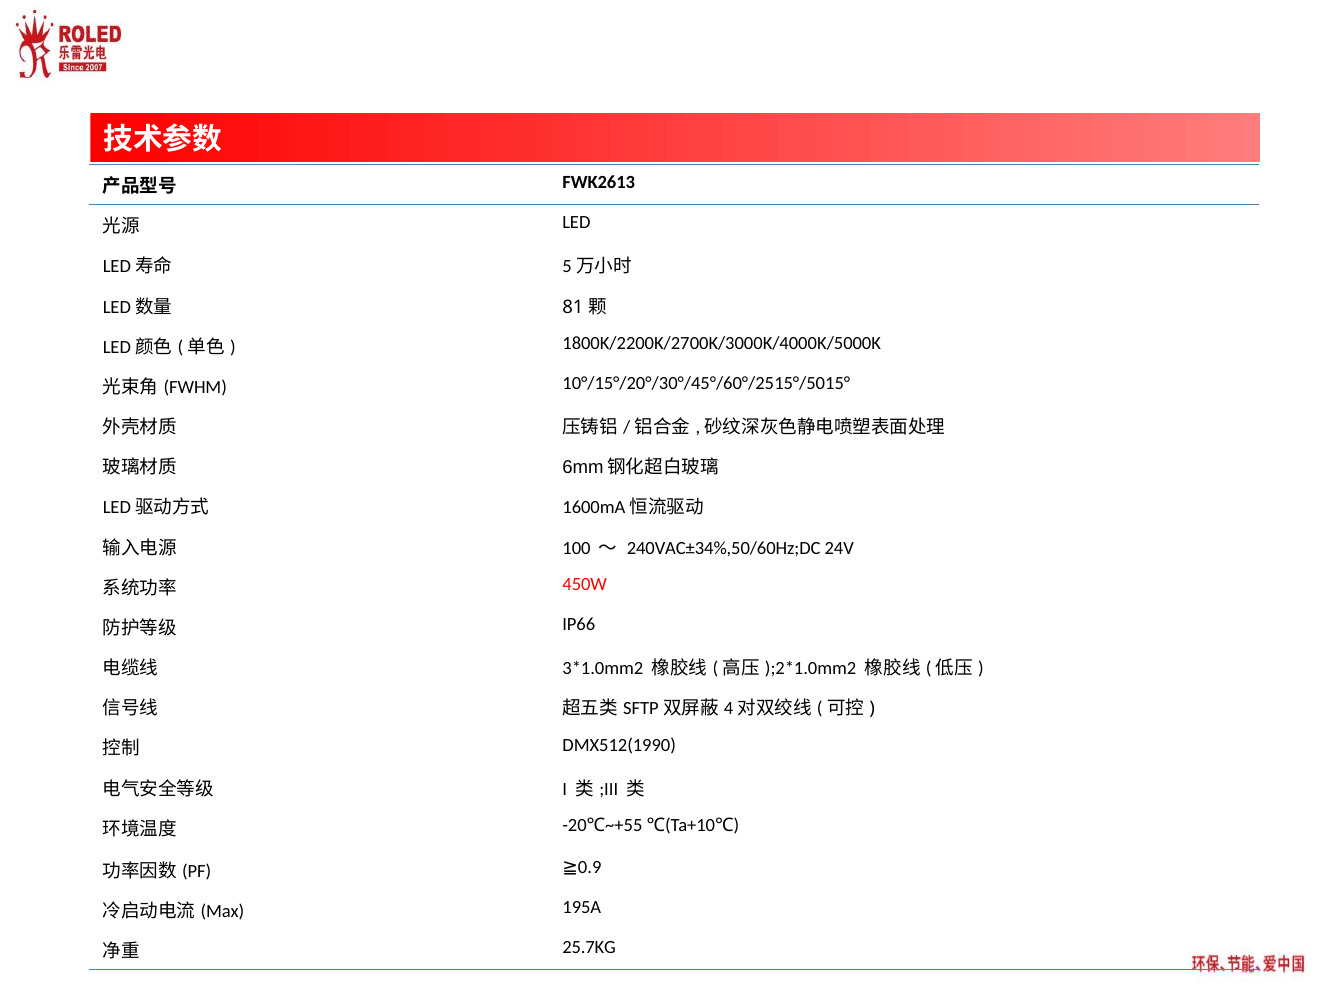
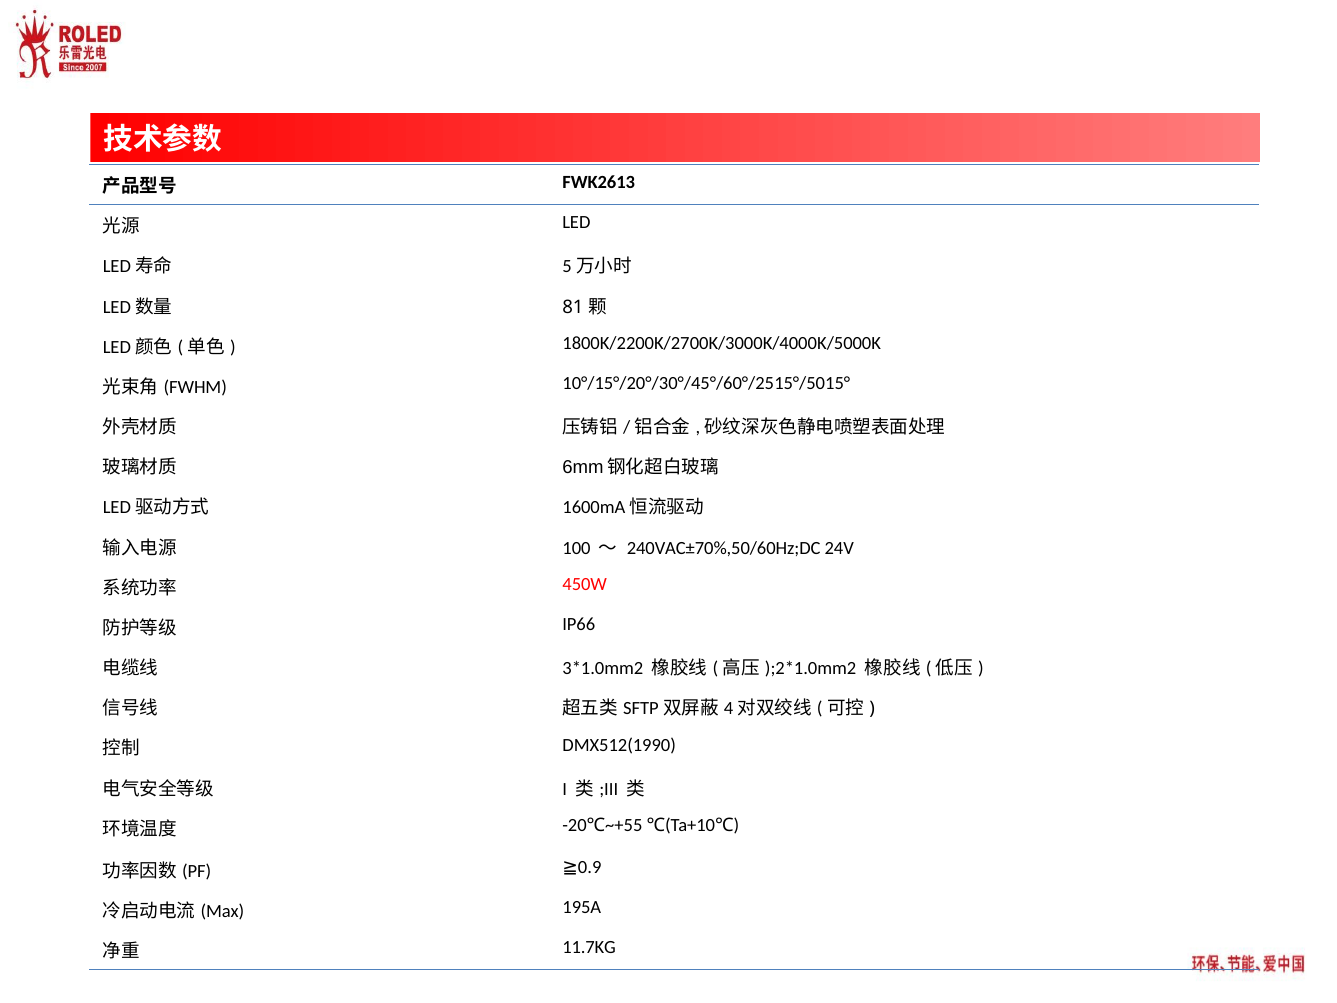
240VAC±34%,50/60Hz;DC: 240VAC±34%,50/60Hz;DC -> 240VAC±70%,50/60Hz;DC
25.7KG: 25.7KG -> 11.7KG
